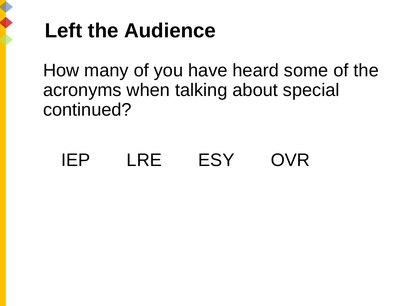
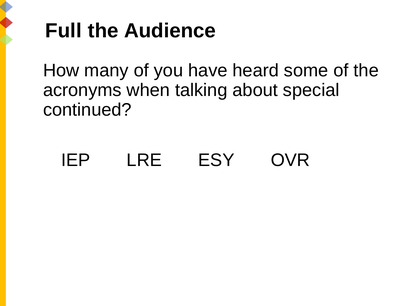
Left: Left -> Full
